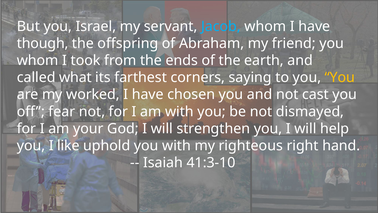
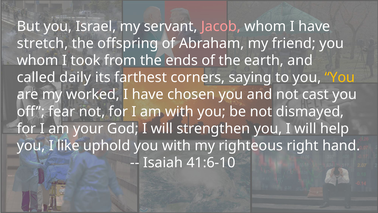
Jacob colour: light blue -> pink
though: though -> stretch
what: what -> daily
41:3-10: 41:3-10 -> 41:6-10
